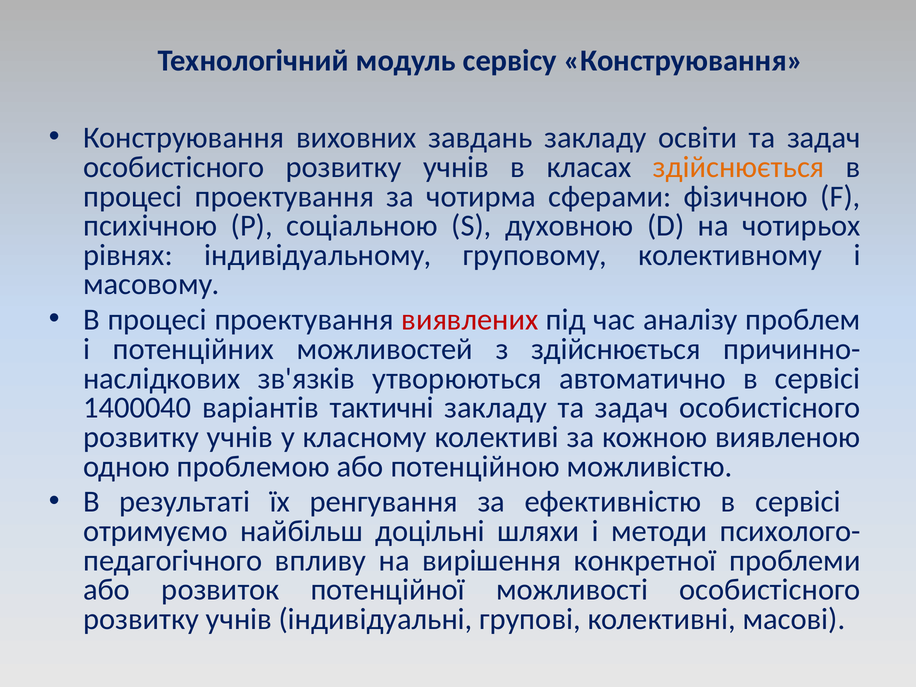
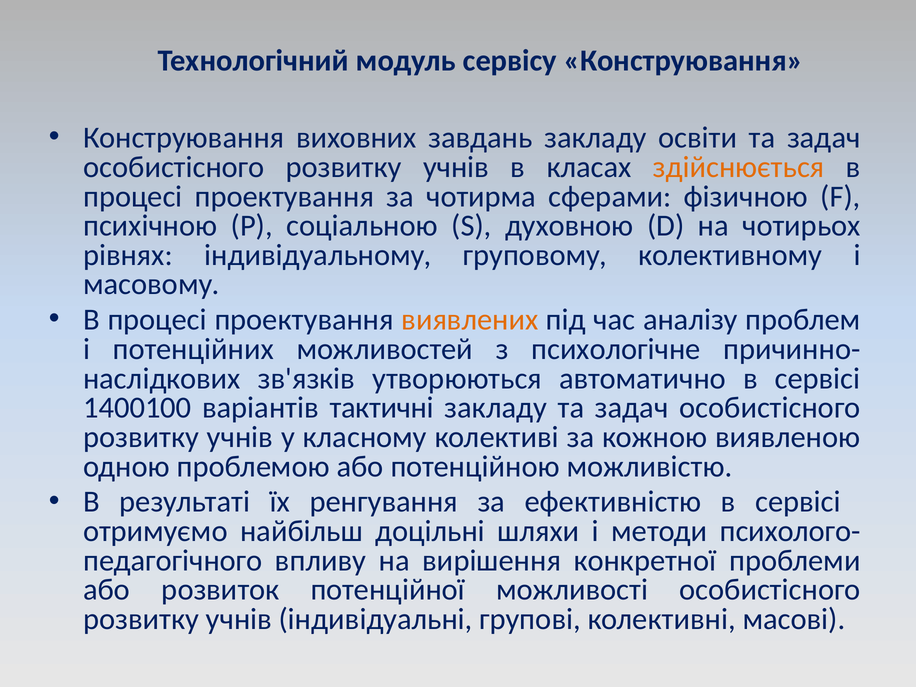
виявлених colour: red -> orange
з здійснюється: здійснюється -> психологічне
1400040: 1400040 -> 1400100
